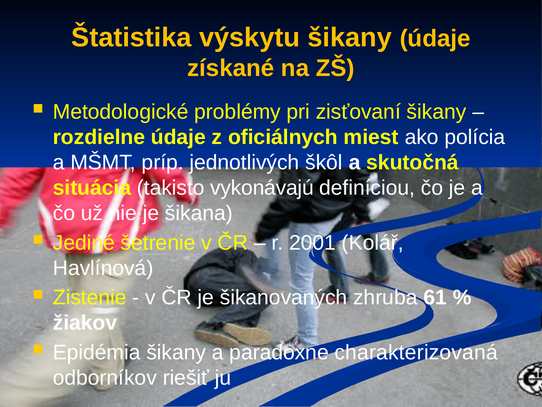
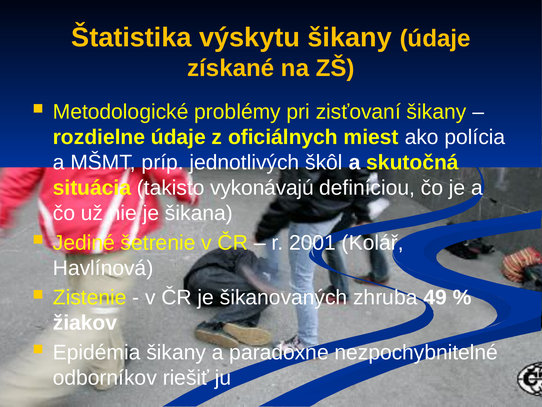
61: 61 -> 49
charakterizovaná: charakterizovaná -> nezpochybnitelné
